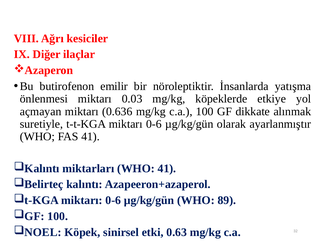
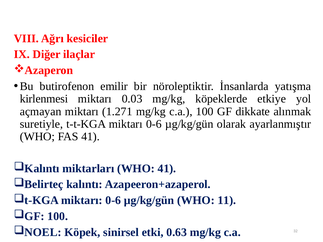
önlenmesi: önlenmesi -> kirlenmesi
0.636: 0.636 -> 1.271
89: 89 -> 11
